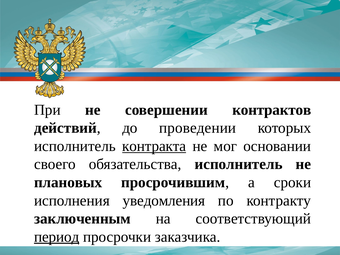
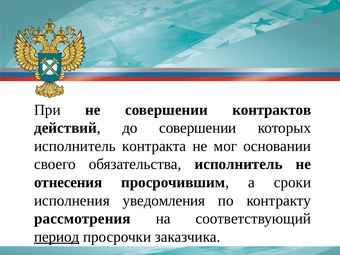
до проведении: проведении -> совершении
контракта underline: present -> none
плановых: плановых -> отнесения
заключенным: заключенным -> рассмотрения
